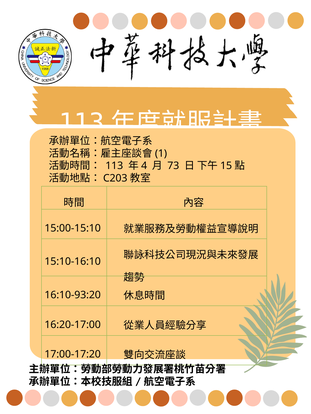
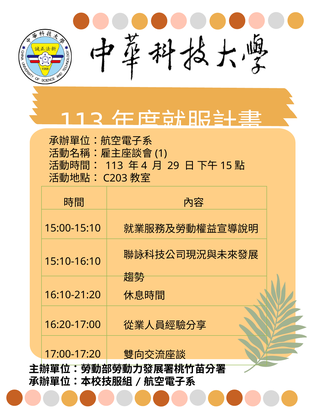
73: 73 -> 29
16:10-93:20: 16:10-93:20 -> 16:10-21:20
